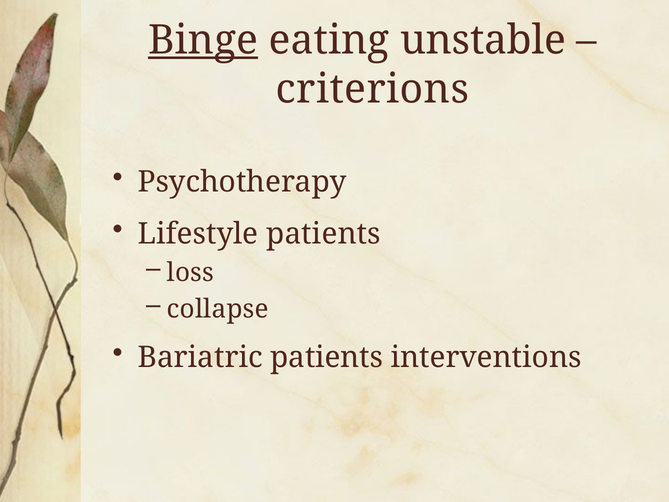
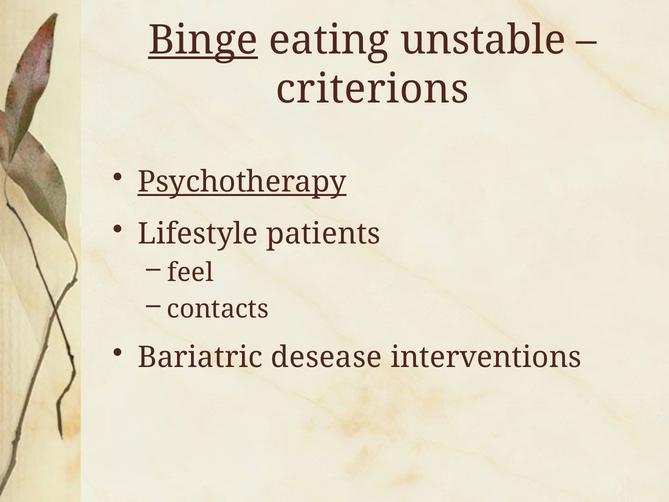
Psychotherapy underline: none -> present
loss: loss -> feel
collapse: collapse -> contacts
Bariatric patients: patients -> desease
